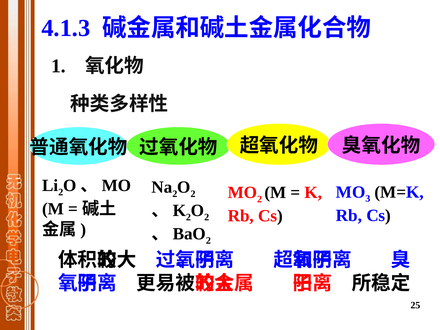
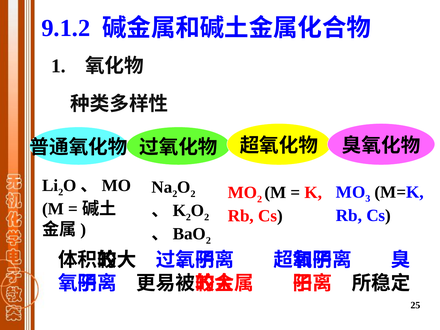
4.1.3: 4.1.3 -> 9.1.2
